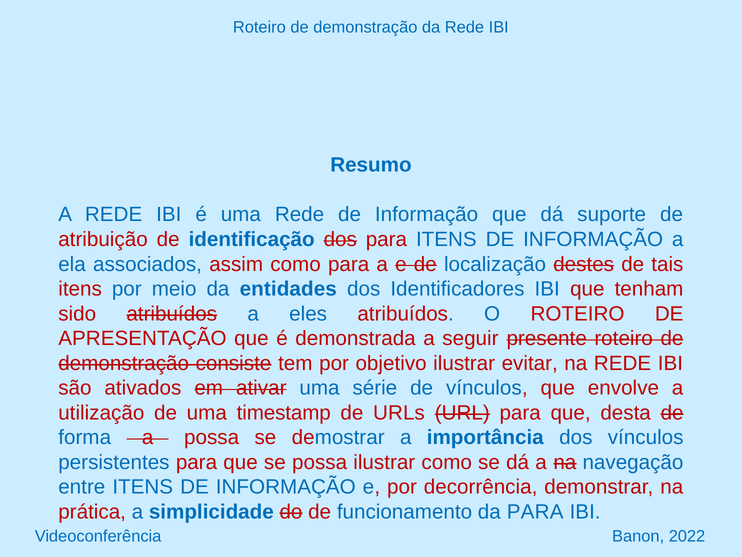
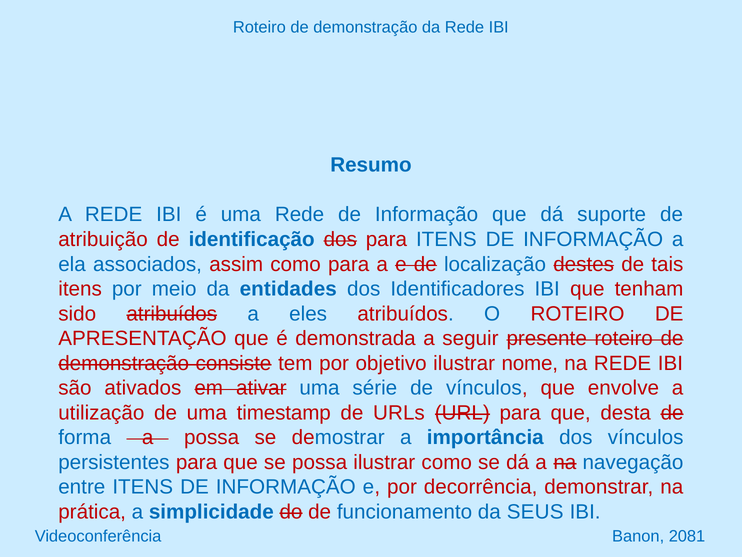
evitar: evitar -> nome
da PARA: PARA -> SEUS
2022: 2022 -> 2081
